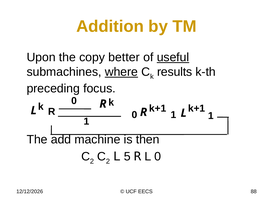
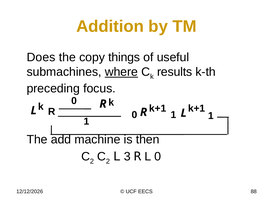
Upon: Upon -> Does
better: better -> things
useful underline: present -> none
5: 5 -> 3
